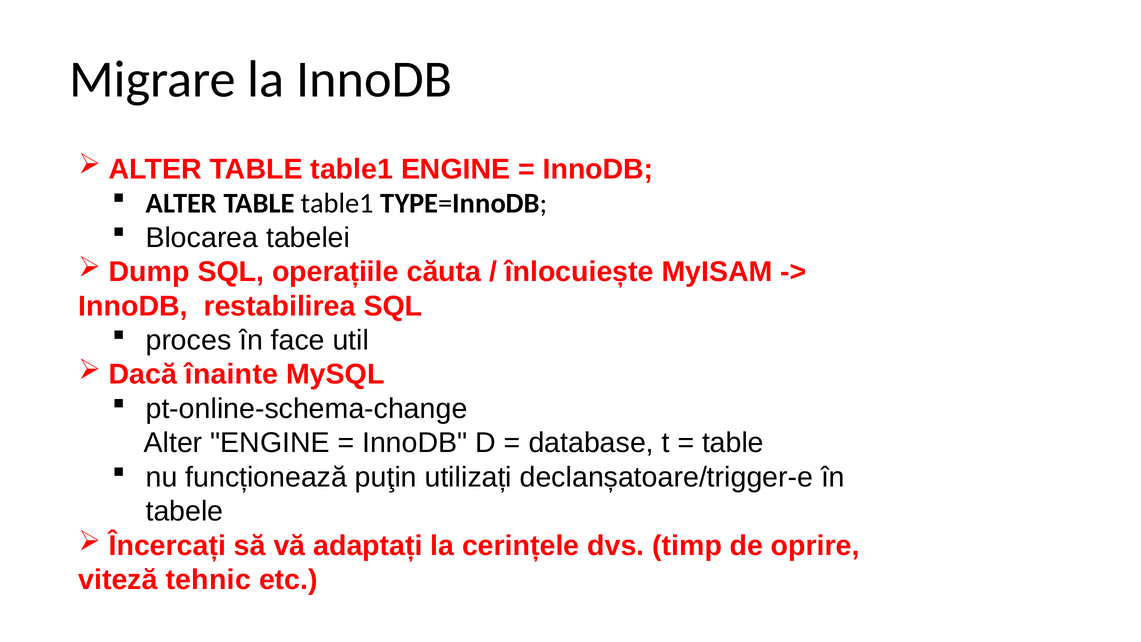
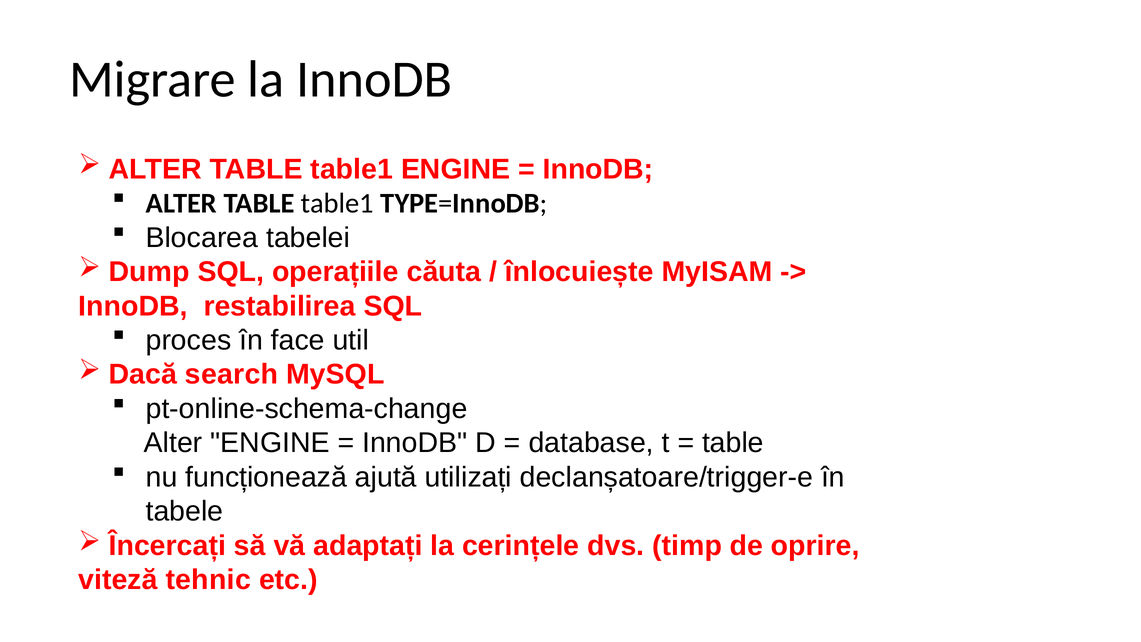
înainte: înainte -> search
puţin: puţin -> ajută
